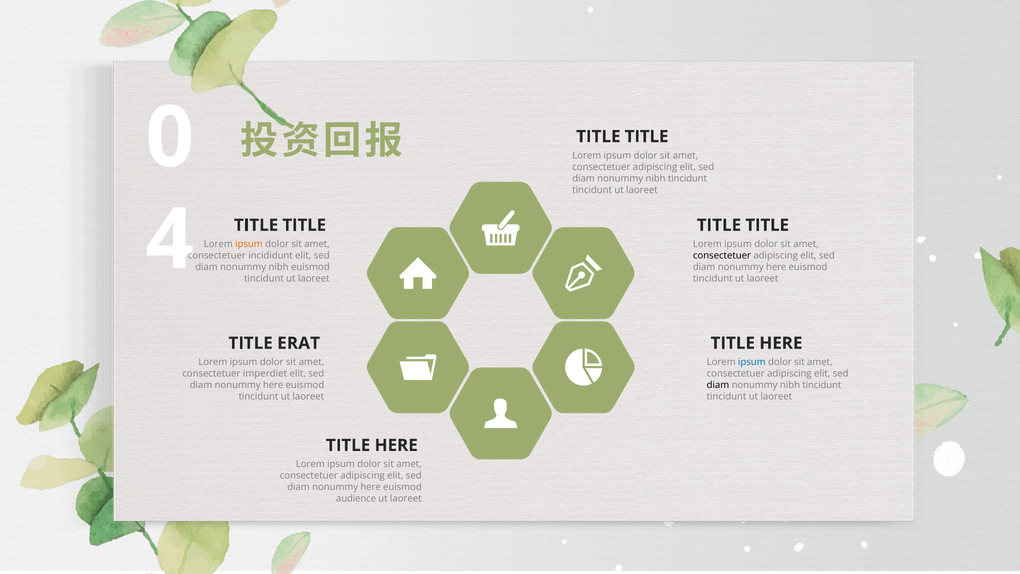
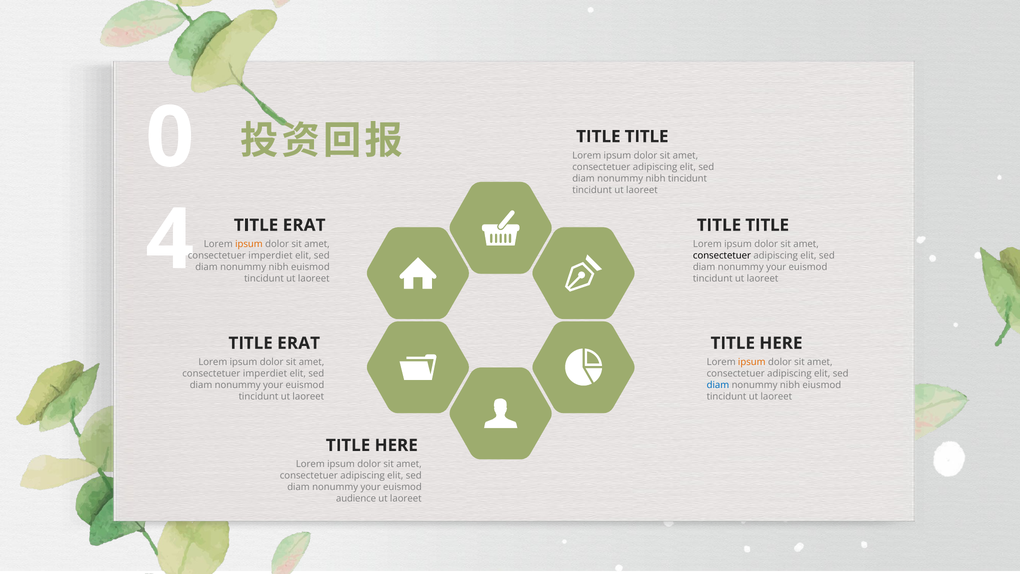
TITLE at (304, 225): TITLE -> ERAT
incididunt at (271, 256): incididunt -> imperdiet
here at (776, 267): here -> your
ipsum at (752, 362) colour: blue -> orange
here at (273, 385): here -> your
diam at (718, 385) colour: black -> blue
tincidunt at (822, 385): tincidunt -> eiusmod
here at (371, 487): here -> your
